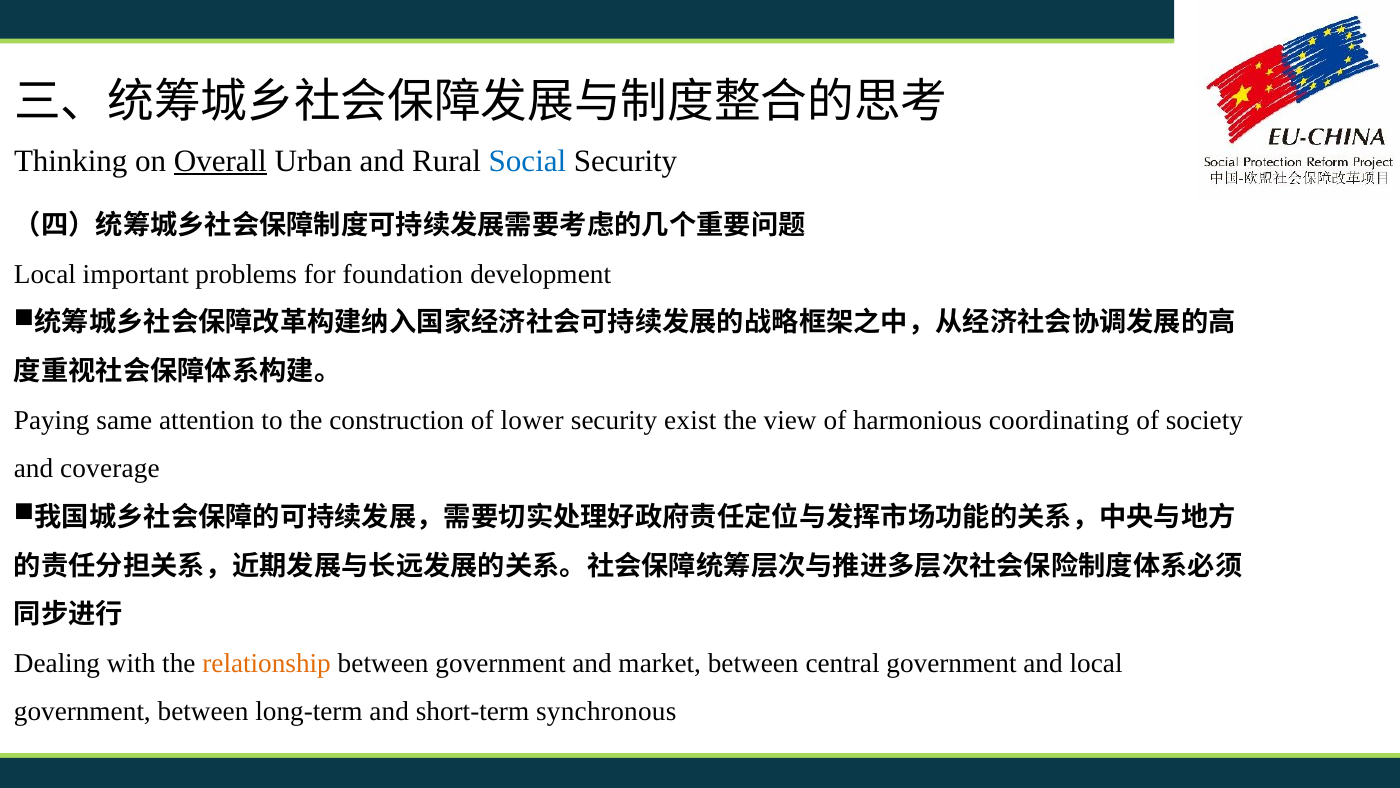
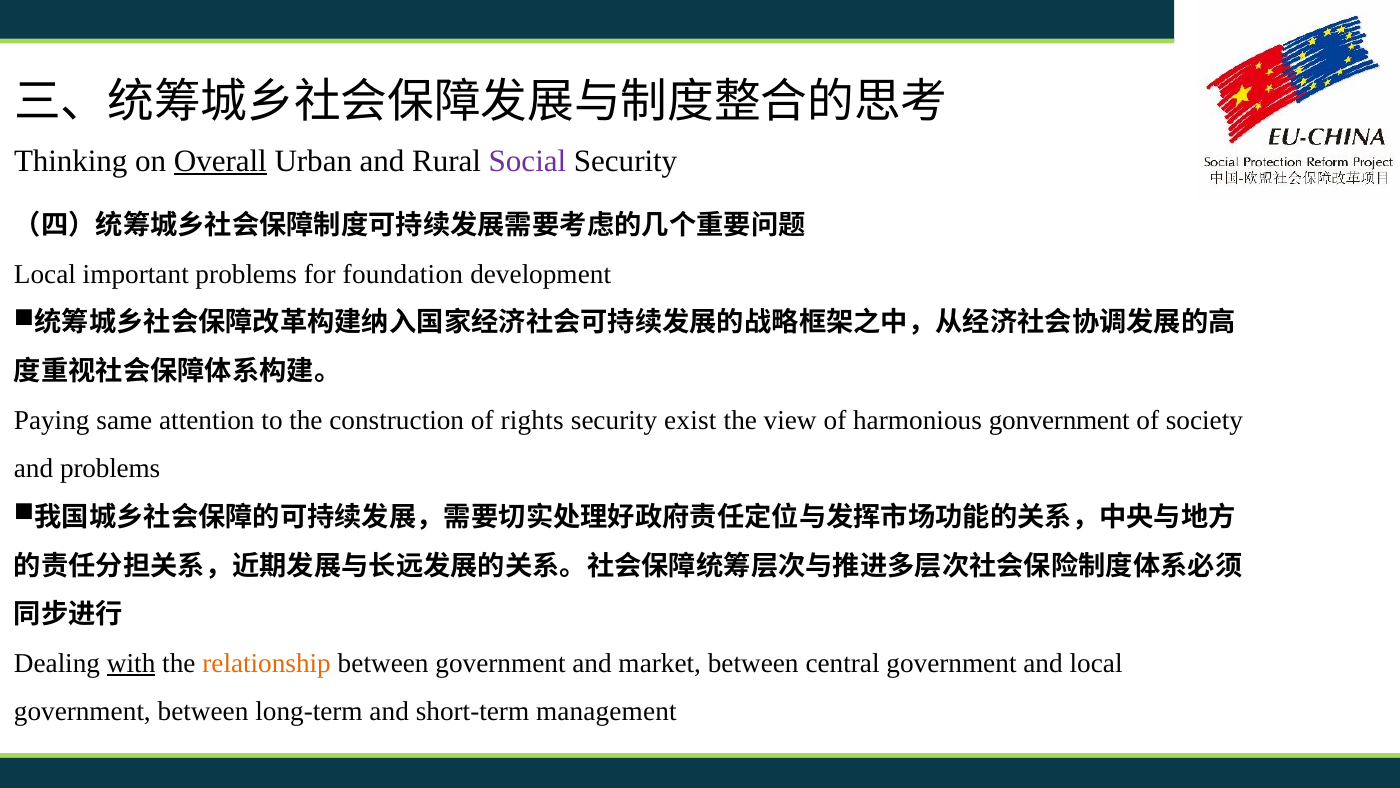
Social colour: blue -> purple
lower: lower -> rights
coordinating: coordinating -> gonvernment
and coverage: coverage -> problems
with underline: none -> present
synchronous: synchronous -> management
